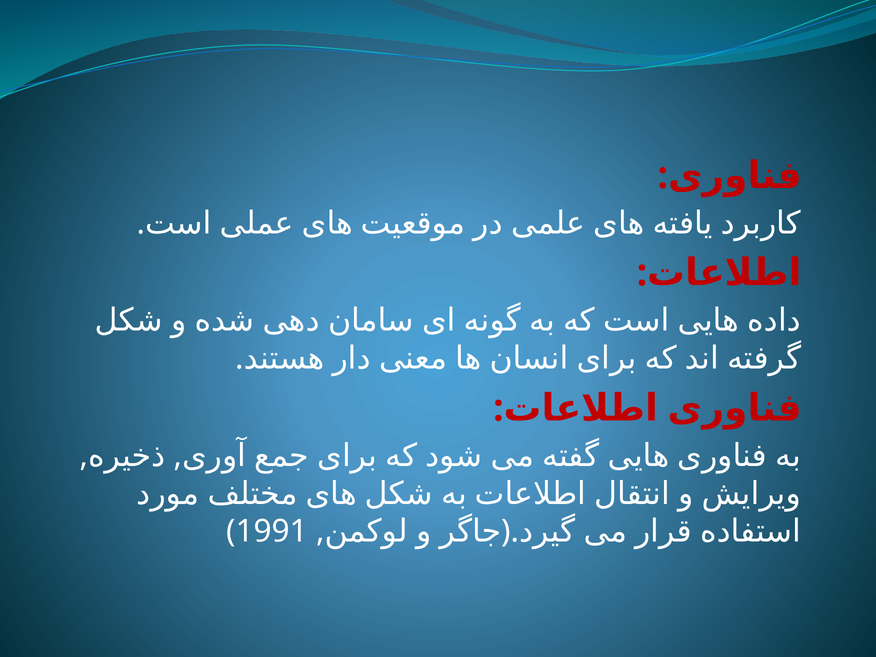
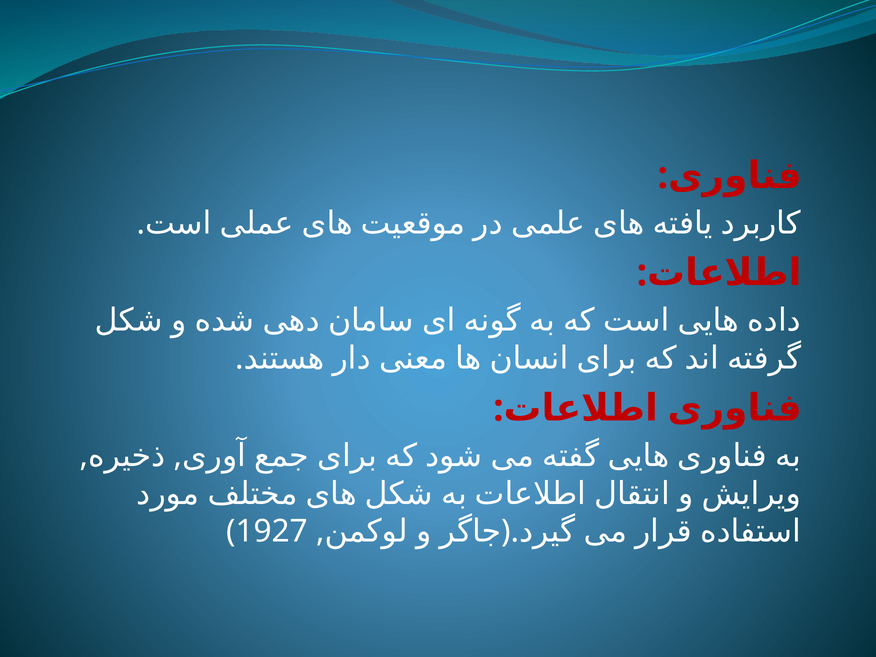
1991: 1991 -> 1927
